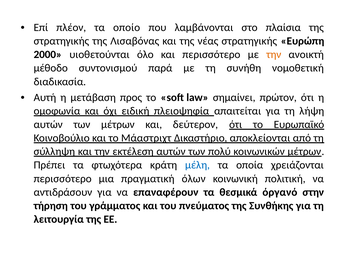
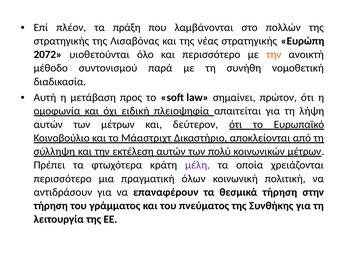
οποίο: οποίο -> πράξη
πλαίσια: πλαίσια -> πολλών
2000: 2000 -> 2072
μέλη colour: blue -> purple
θεσμικά όργανό: όργανό -> τήρηση
